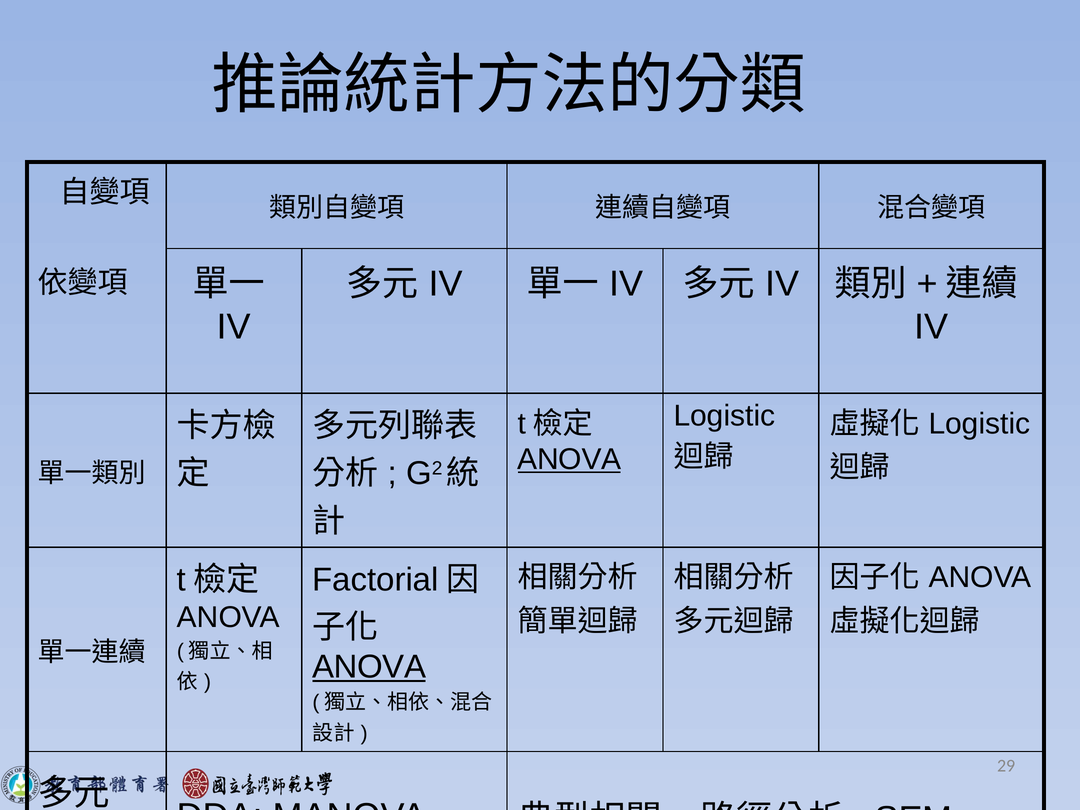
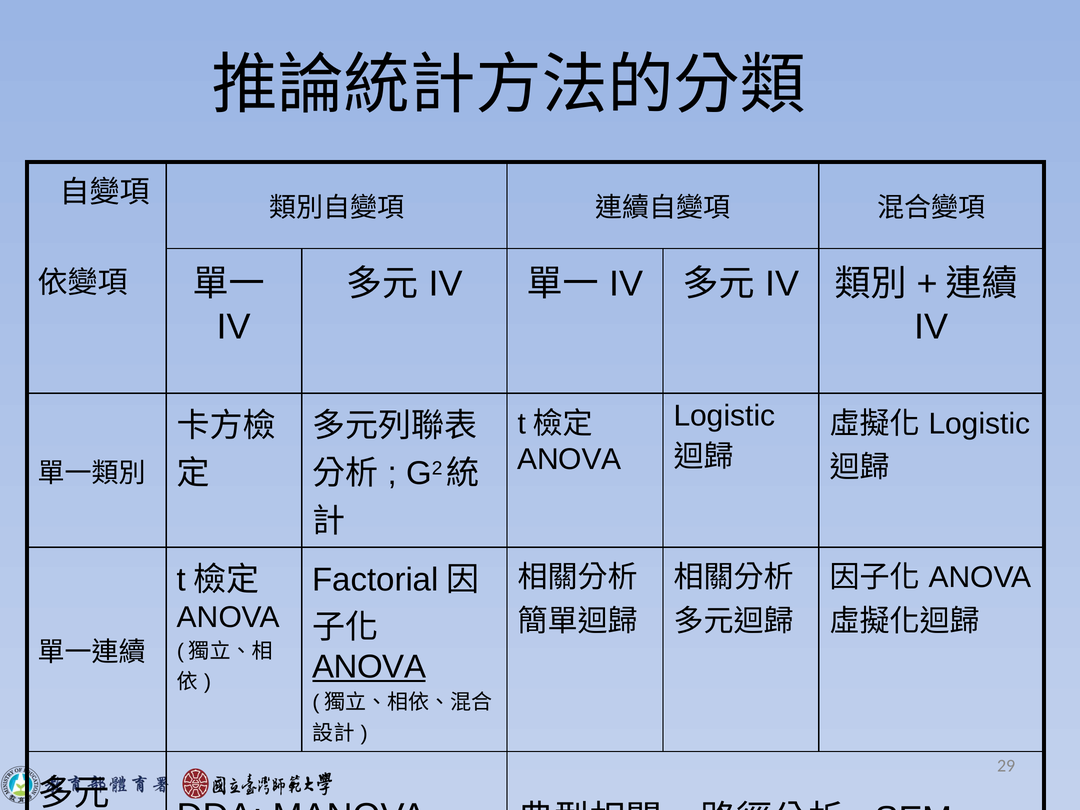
ANOVA at (569, 459) underline: present -> none
